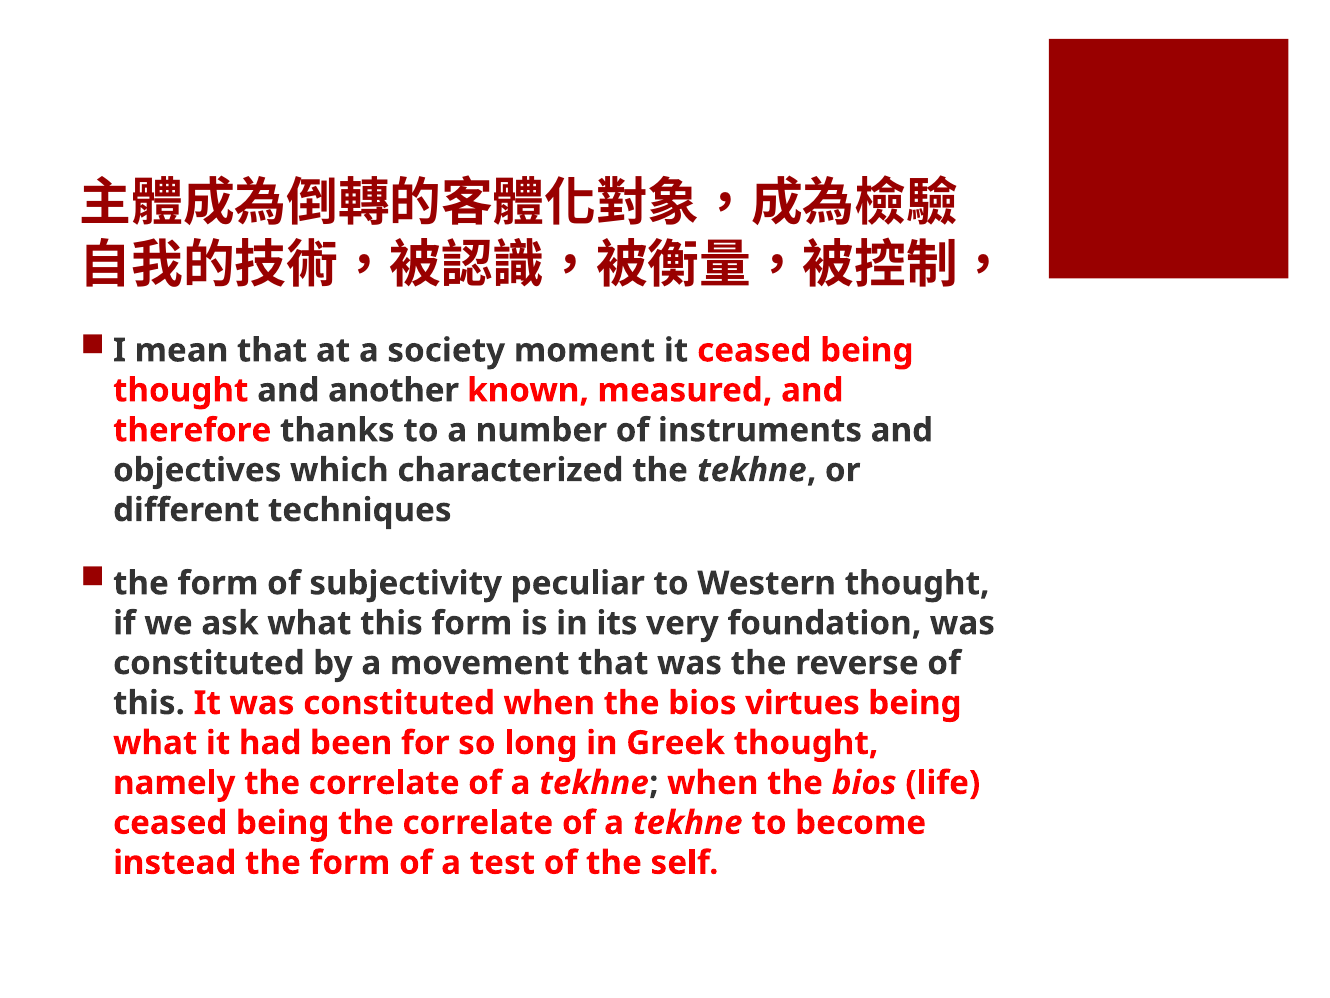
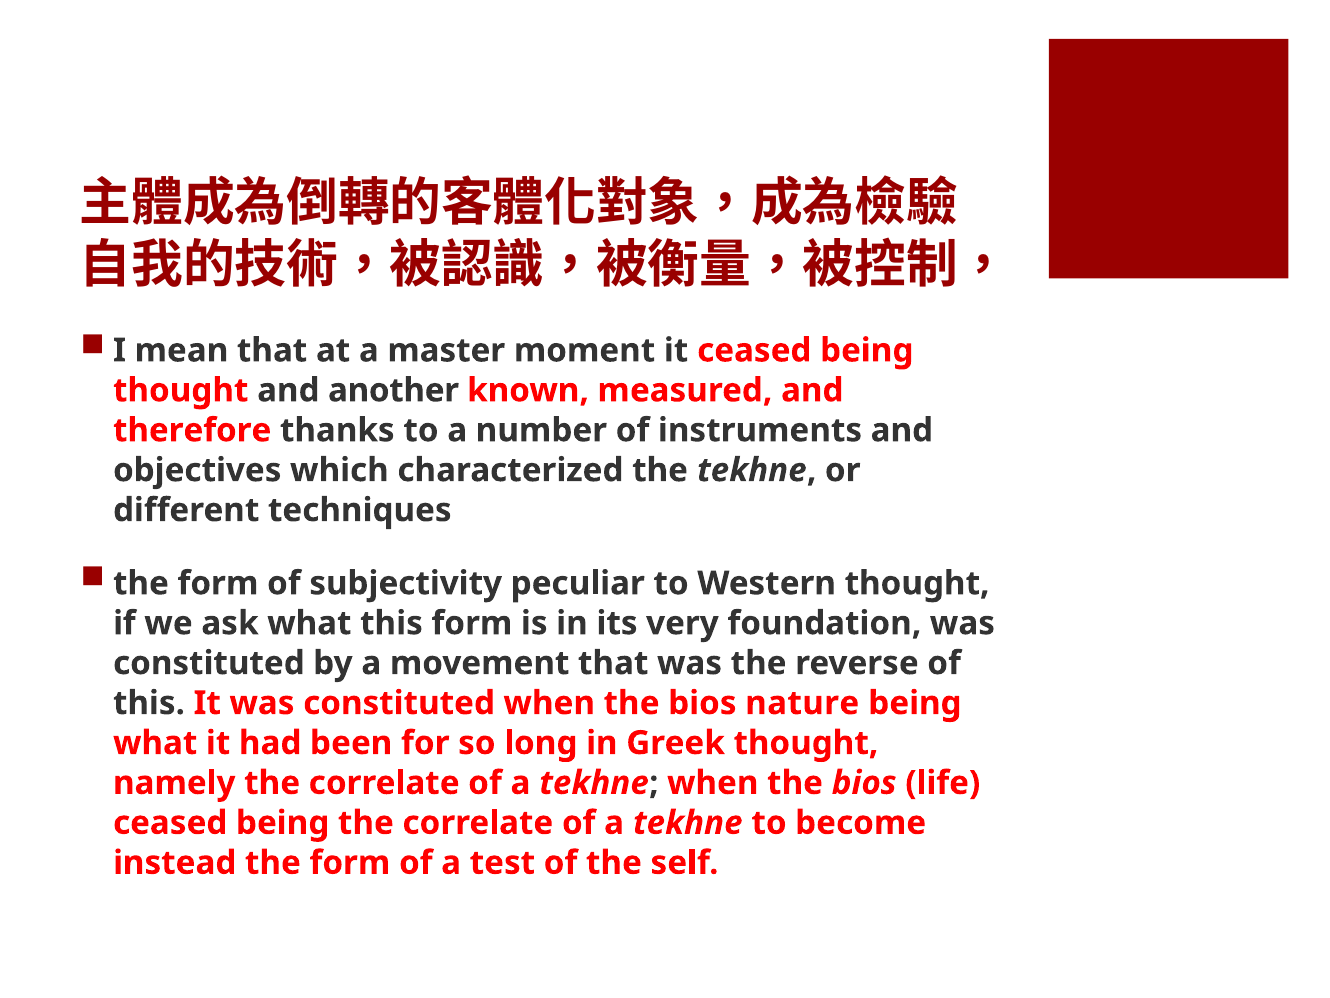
society: society -> master
virtues: virtues -> nature
